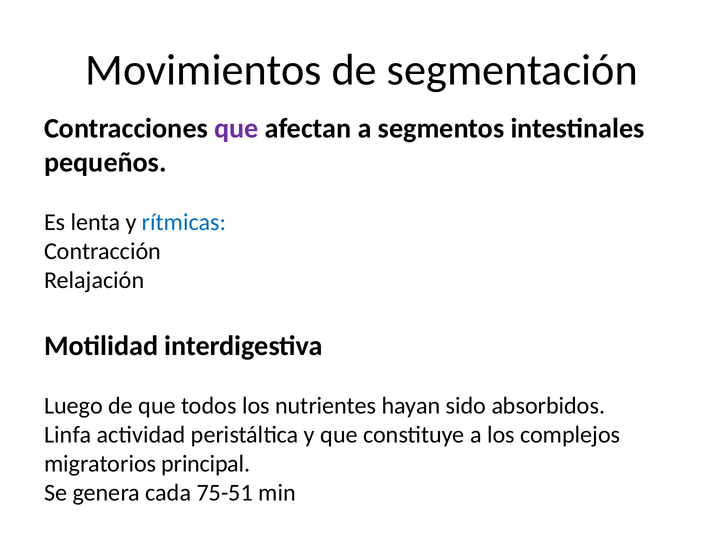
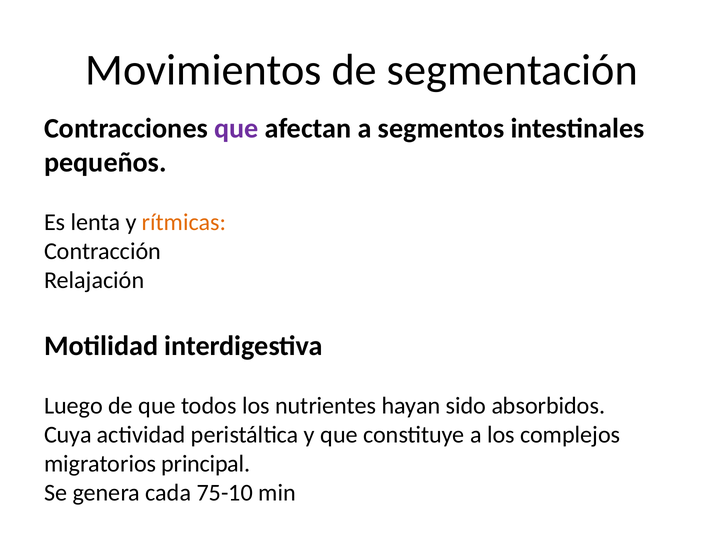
rítmicas colour: blue -> orange
Linfa: Linfa -> Cuya
75-51: 75-51 -> 75-10
